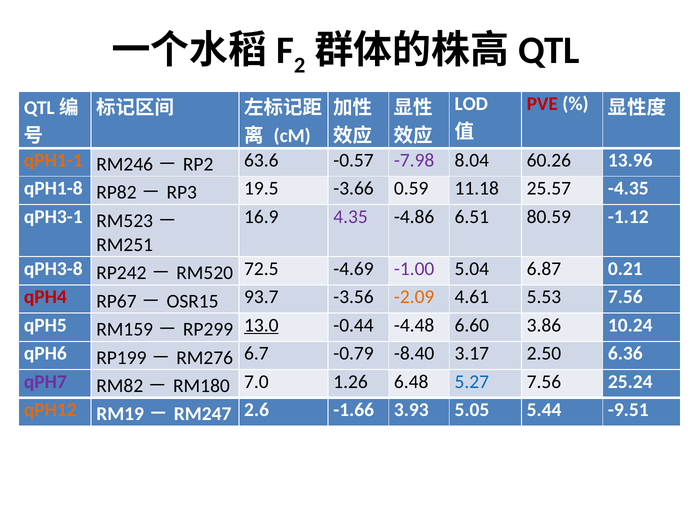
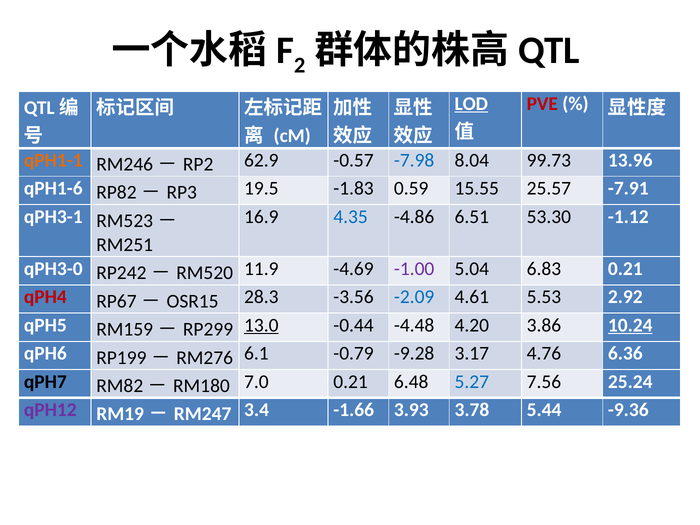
LOD underline: none -> present
63.6: 63.6 -> 62.9
-7.98 colour: purple -> blue
60.26: 60.26 -> 99.73
qPH1-8: qPH1-8 -> qPH1-6
-3.66: -3.66 -> -1.83
11.18: 11.18 -> 15.55
-4.35: -4.35 -> -7.91
4.35 colour: purple -> blue
80.59: 80.59 -> 53.30
qPH3-8: qPH3-8 -> qPH3-0
72.5: 72.5 -> 11.9
6.87: 6.87 -> 6.83
93.7: 93.7 -> 28.3
-2.09 colour: orange -> blue
5.53 7.56: 7.56 -> 2.92
6.60: 6.60 -> 4.20
10.24 underline: none -> present
6.7: 6.7 -> 6.1
-8.40: -8.40 -> -9.28
2.50: 2.50 -> 4.76
qPH7 colour: purple -> black
7.0 1.26: 1.26 -> 0.21
qPH12 colour: orange -> purple
2.6: 2.6 -> 3.4
5.05: 5.05 -> 3.78
-9.51: -9.51 -> -9.36
